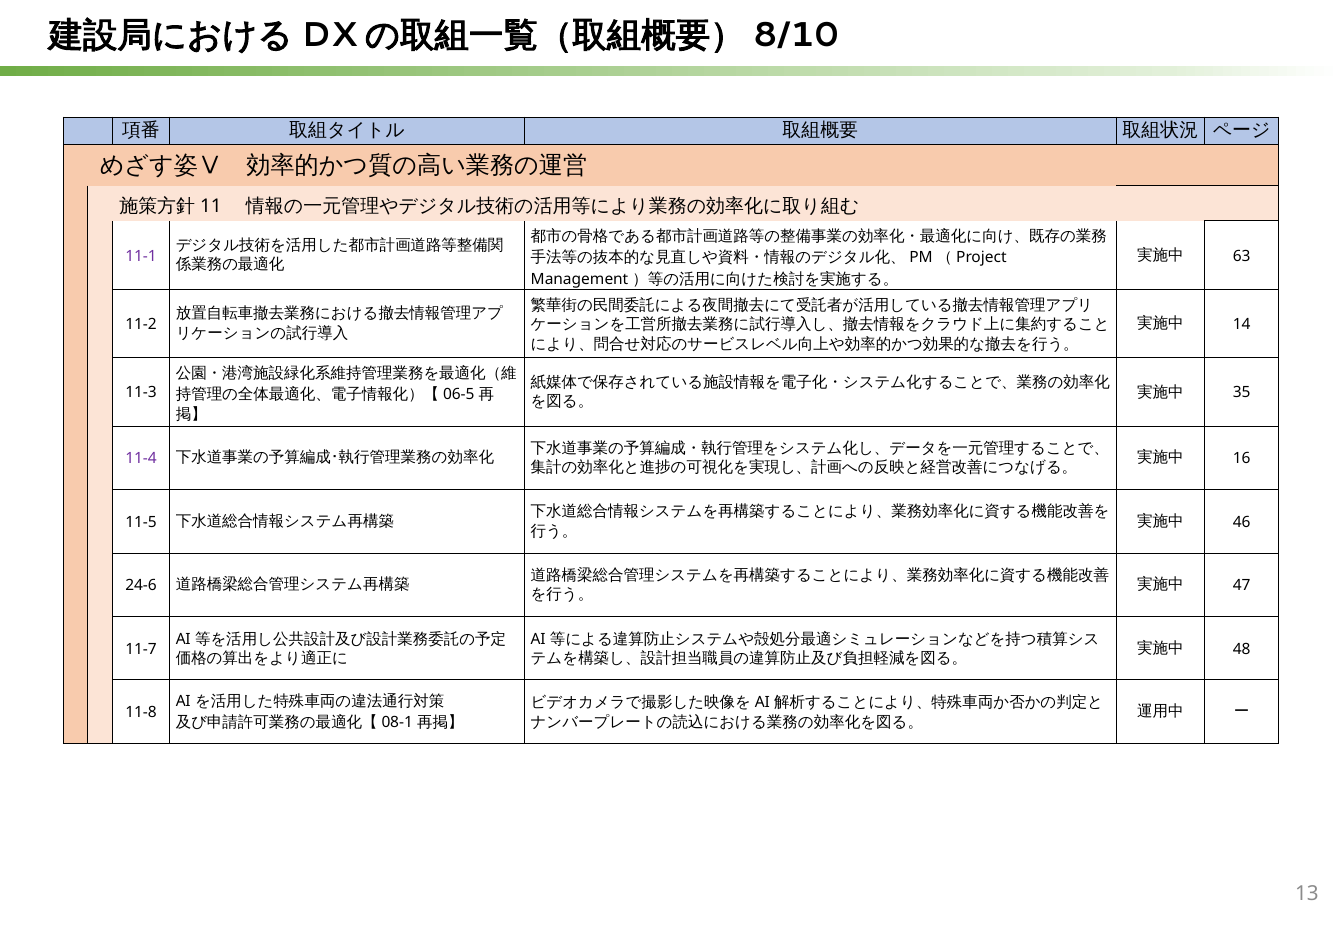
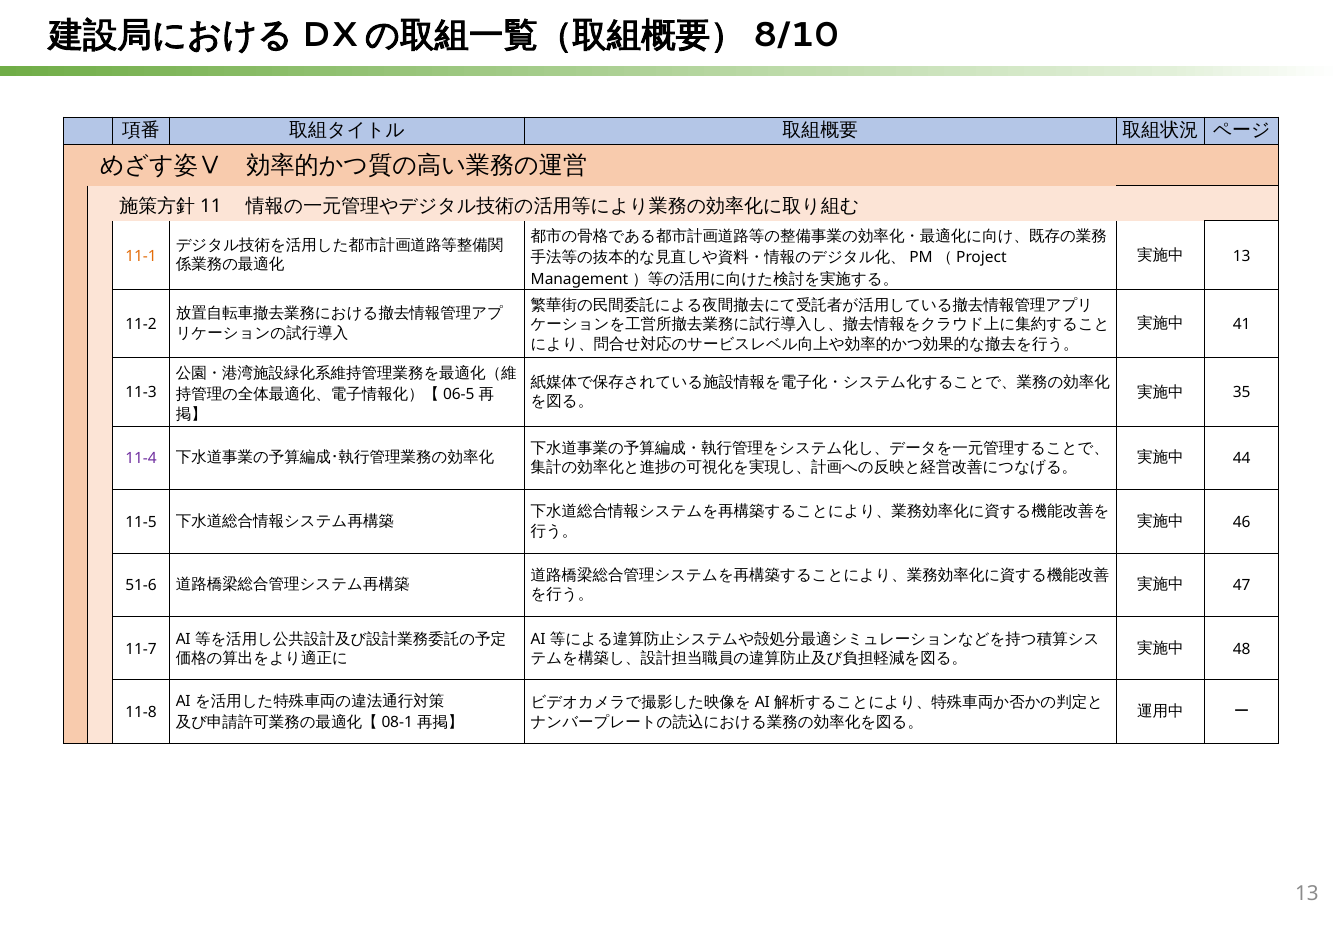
63 at (1242, 256): 63 -> 13
11-1 colour: purple -> orange
14: 14 -> 41
16: 16 -> 44
24-6: 24-6 -> 51-6
